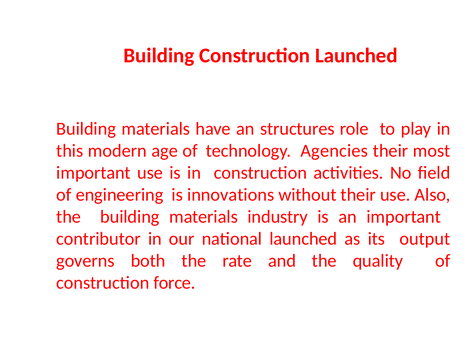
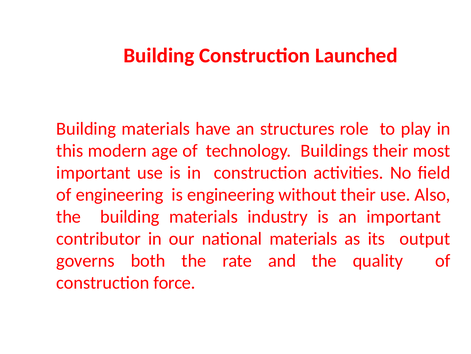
Agencies: Agencies -> Buildings
is innovations: innovations -> engineering
national launched: launched -> materials
